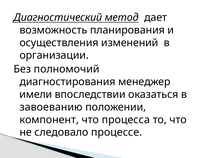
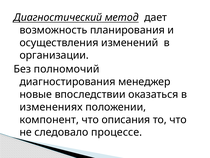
имели: имели -> новые
завоеванию: завоеванию -> изменениях
процесса: процесса -> описания
